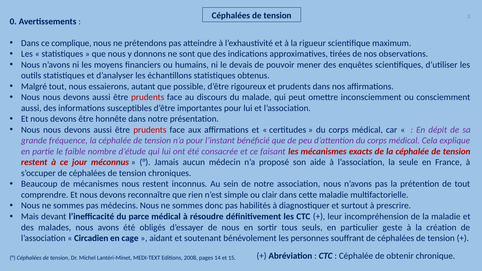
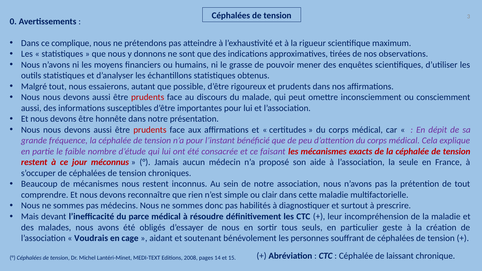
devais: devais -> grasse
Circadien: Circadien -> Voudrais
obtenir: obtenir -> laissant
